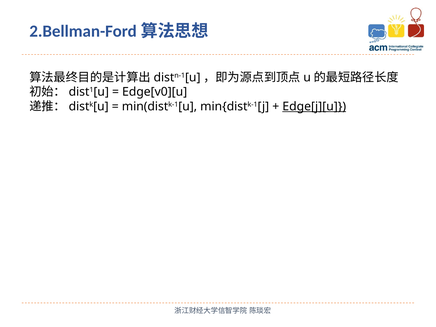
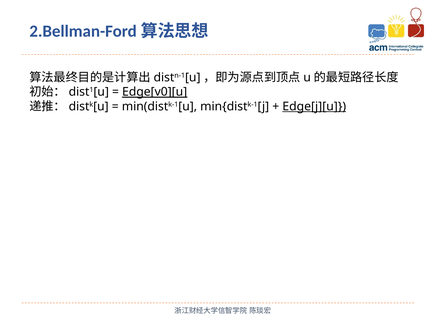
Edge[v0][u underline: none -> present
